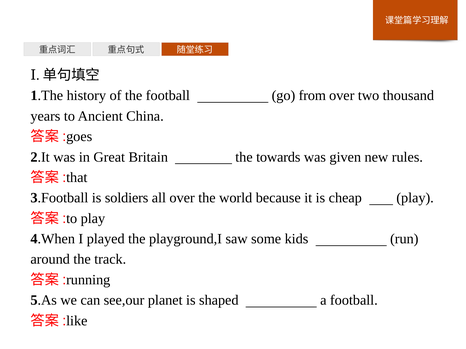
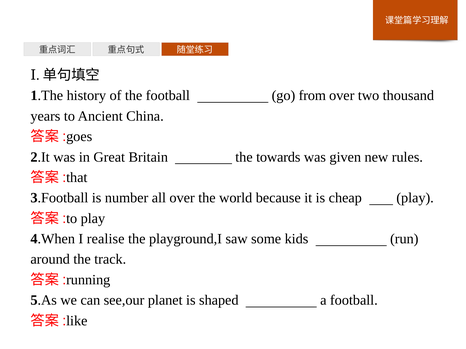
soldiers: soldiers -> number
played: played -> realise
